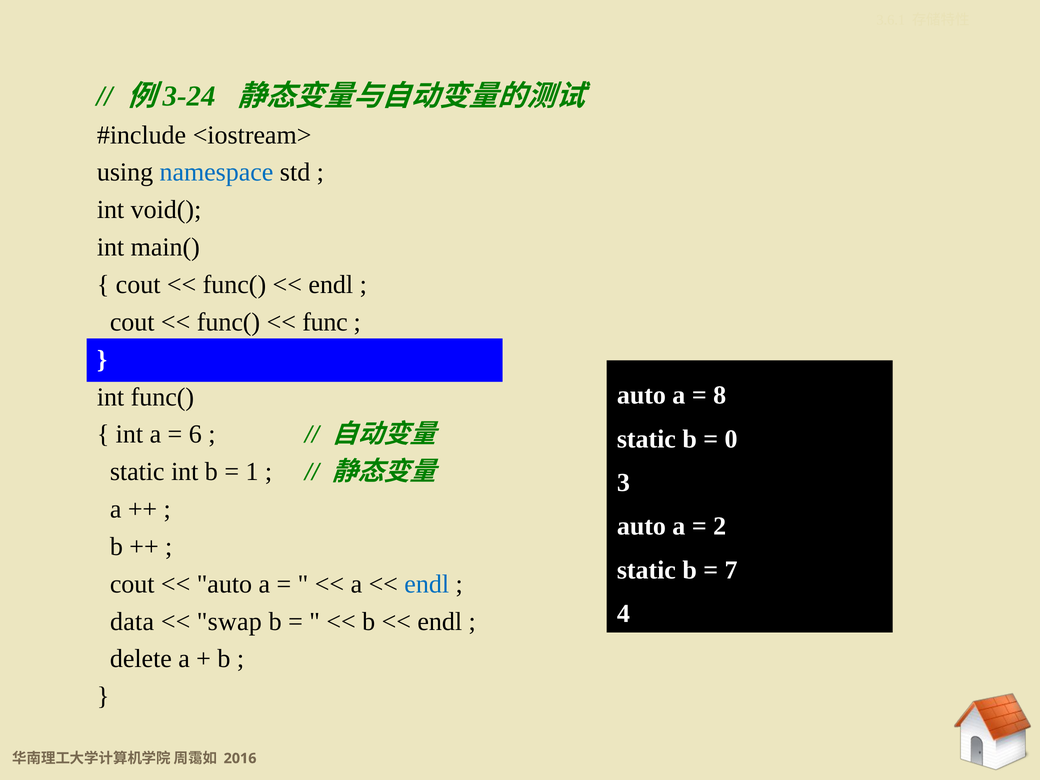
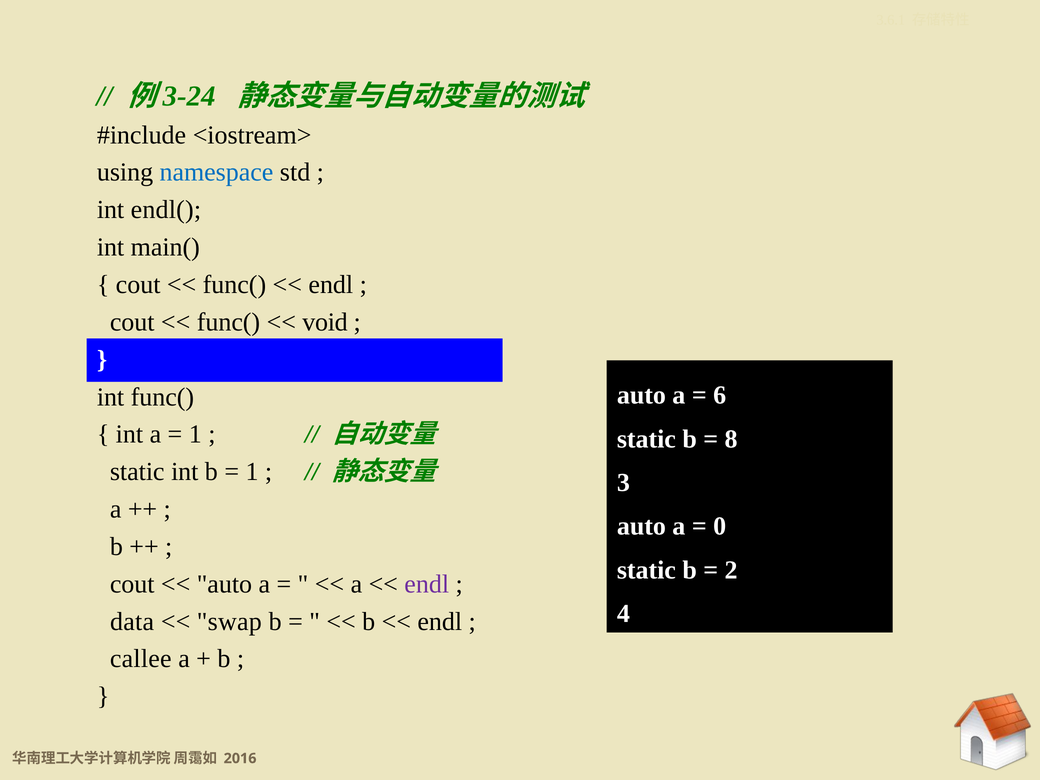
void(: void( -> endl(
func: func -> void
8: 8 -> 6
6 at (195, 434): 6 -> 1
0: 0 -> 8
2: 2 -> 0
7: 7 -> 2
endl at (427, 584) colour: blue -> purple
delete: delete -> callee
